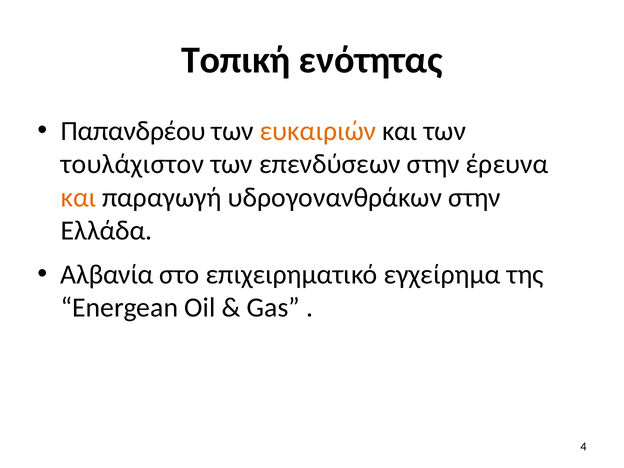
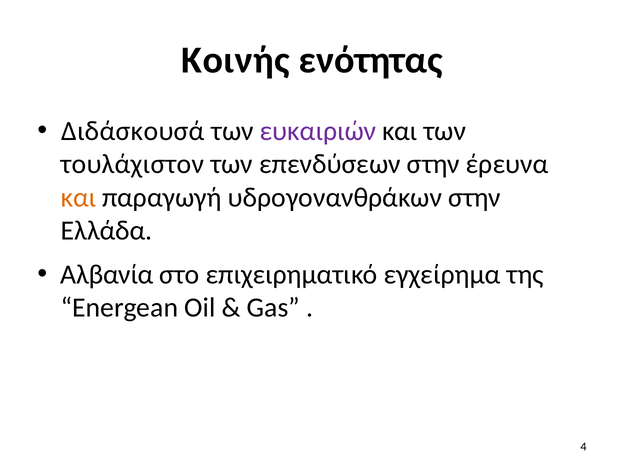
Τοπική: Τοπική -> Κοινής
Παπανδρέου: Παπανδρέου -> Διδάσκουσά
ευκαιριών colour: orange -> purple
